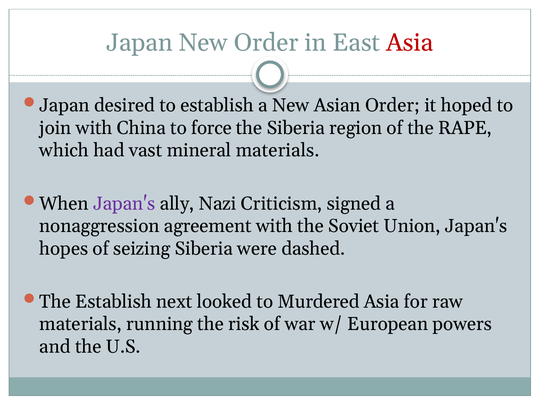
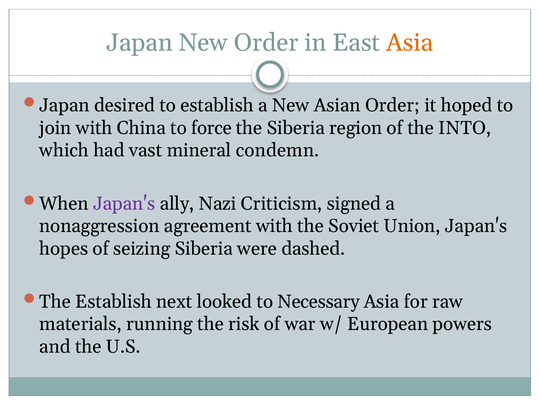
Asia at (410, 43) colour: red -> orange
RAPE: RAPE -> INTO
mineral materials: materials -> condemn
Murdered: Murdered -> Necessary
